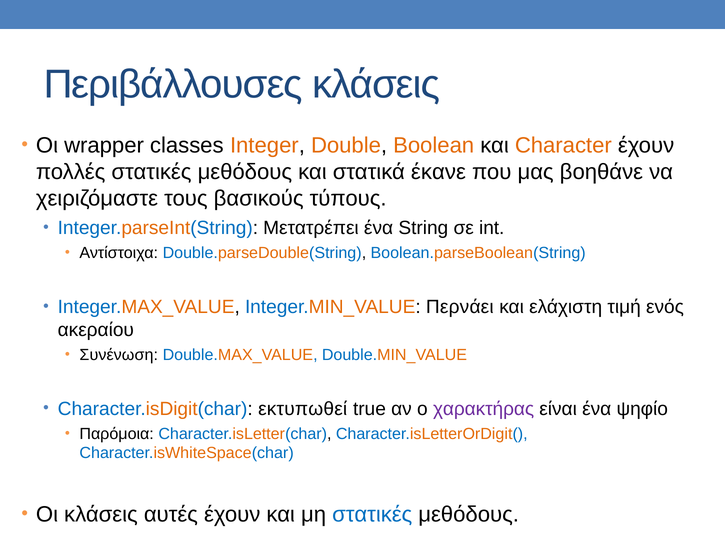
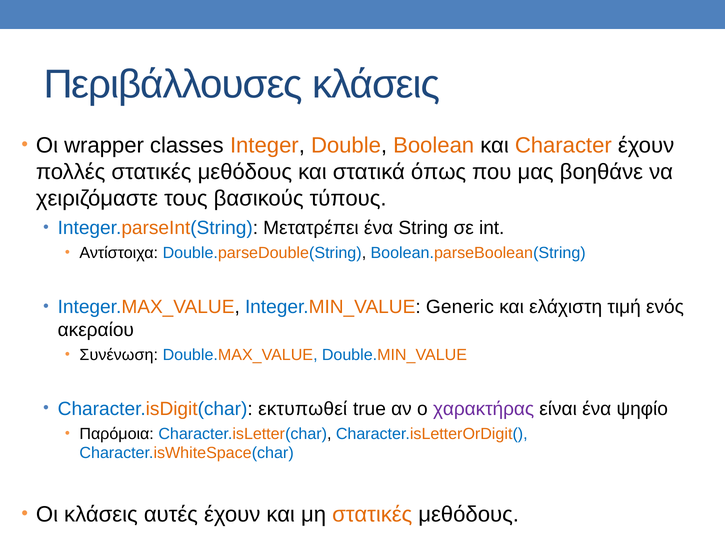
έκανε: έκανε -> όπως
Περνάει: Περνάει -> Generic
στατικές at (372, 514) colour: blue -> orange
